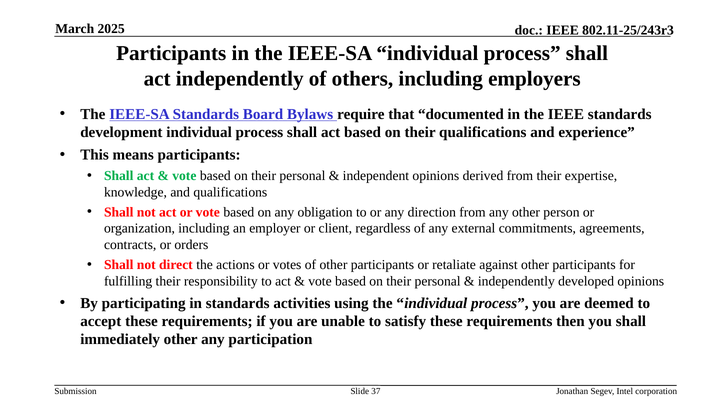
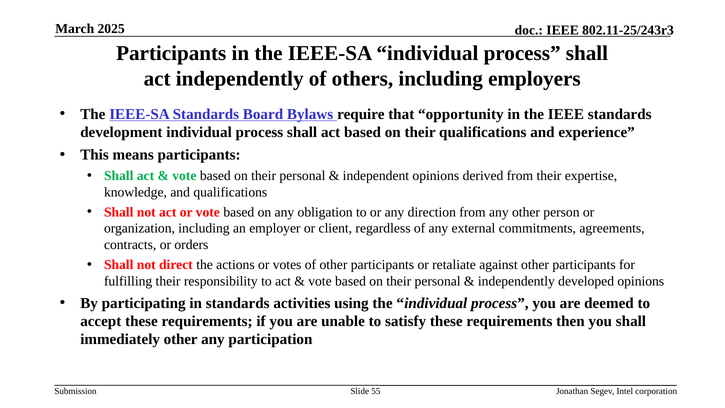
documented: documented -> opportunity
37: 37 -> 55
